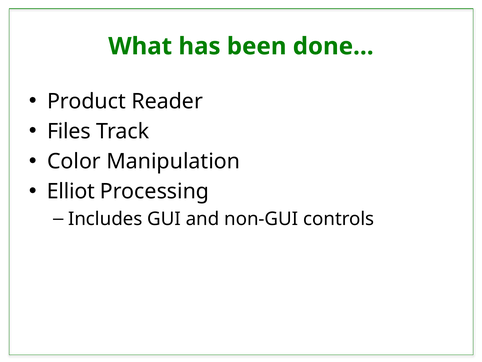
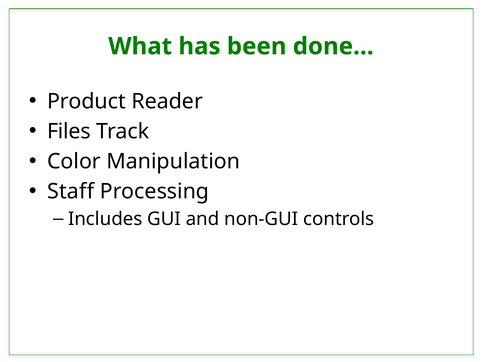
Elliot: Elliot -> Staff
